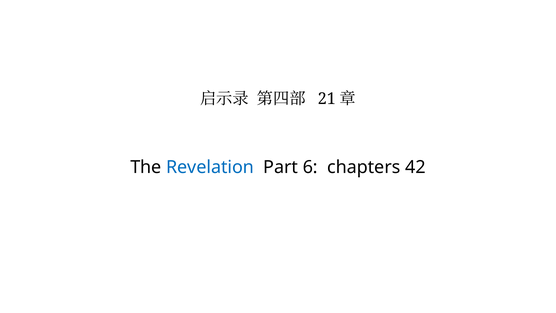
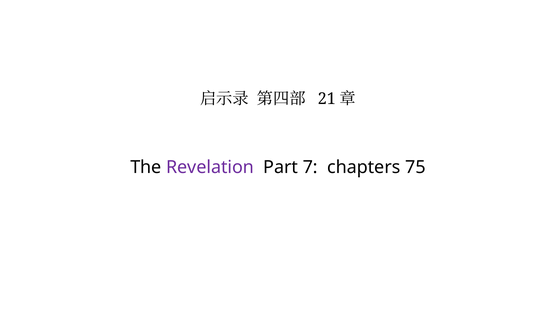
Revelation colour: blue -> purple
6: 6 -> 7
42: 42 -> 75
